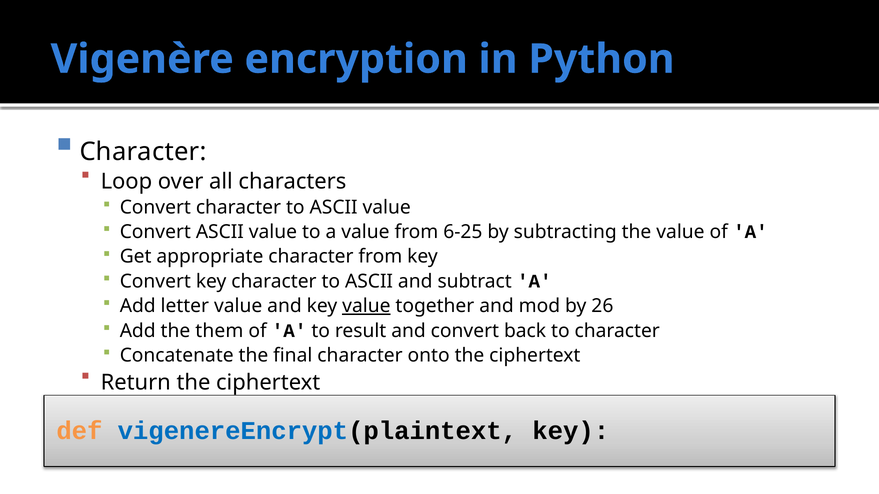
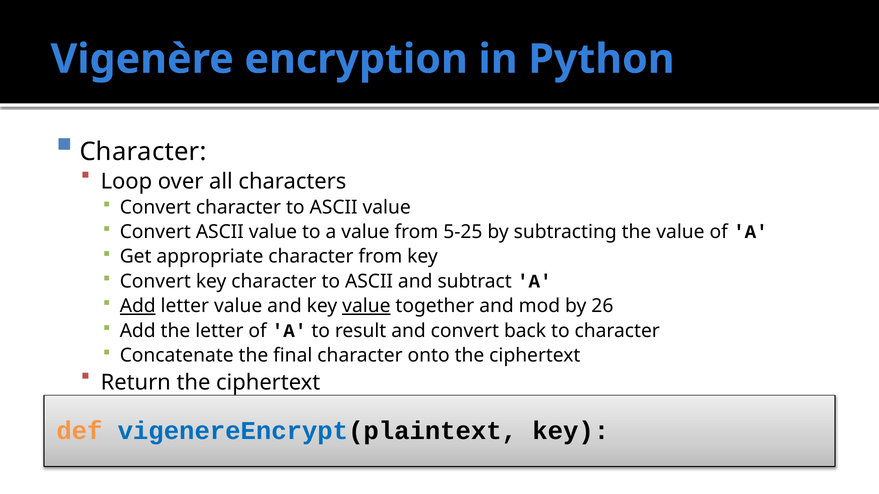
6-25: 6-25 -> 5-25
Add at (138, 306) underline: none -> present
the them: them -> letter
